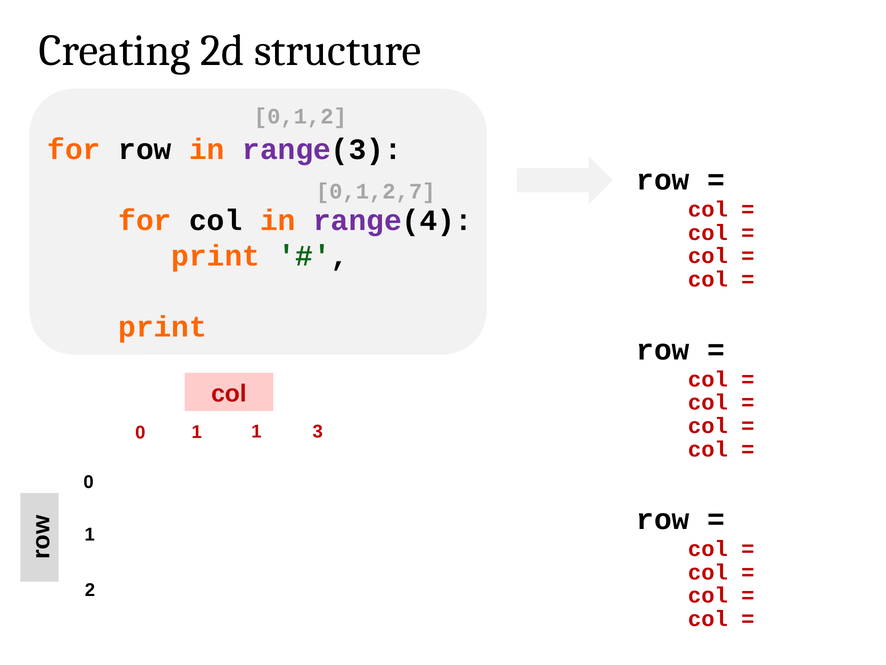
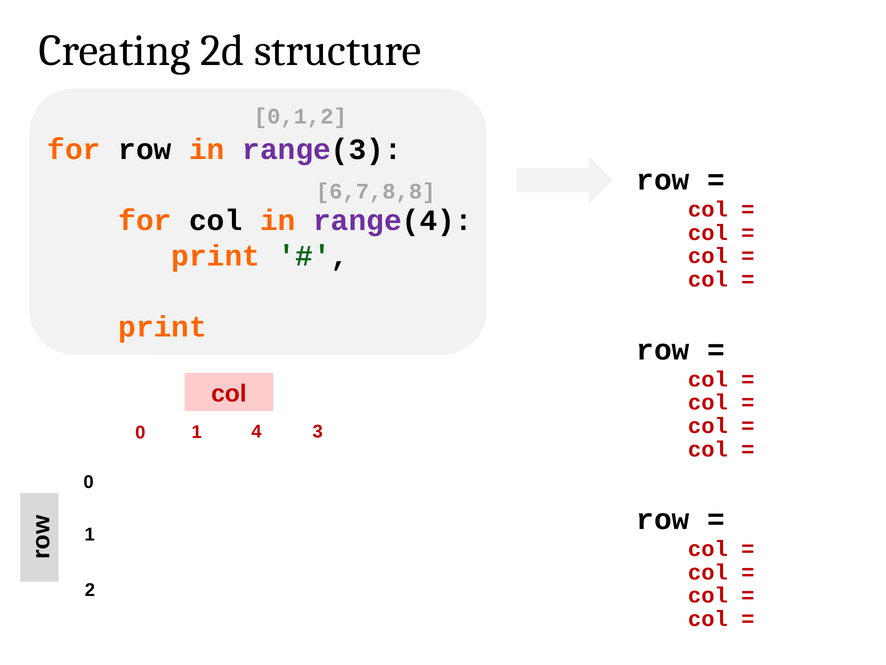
0,1,2,7: 0,1,2,7 -> 6,7,8,8
1 1: 1 -> 4
